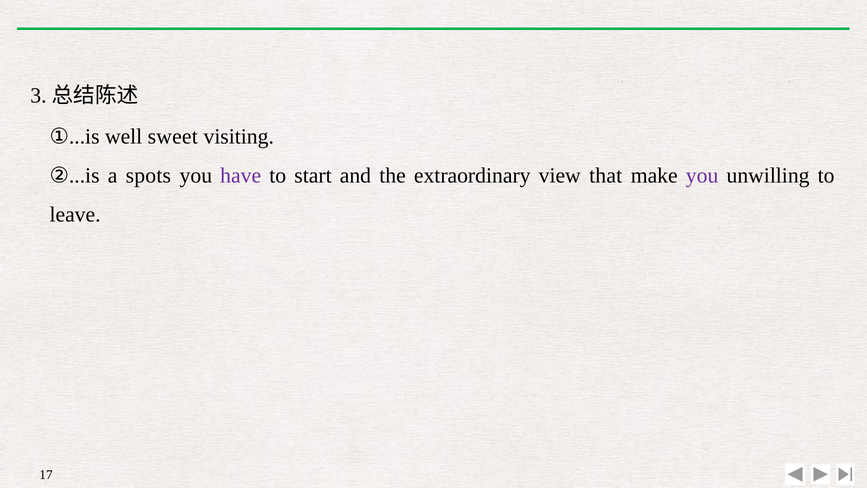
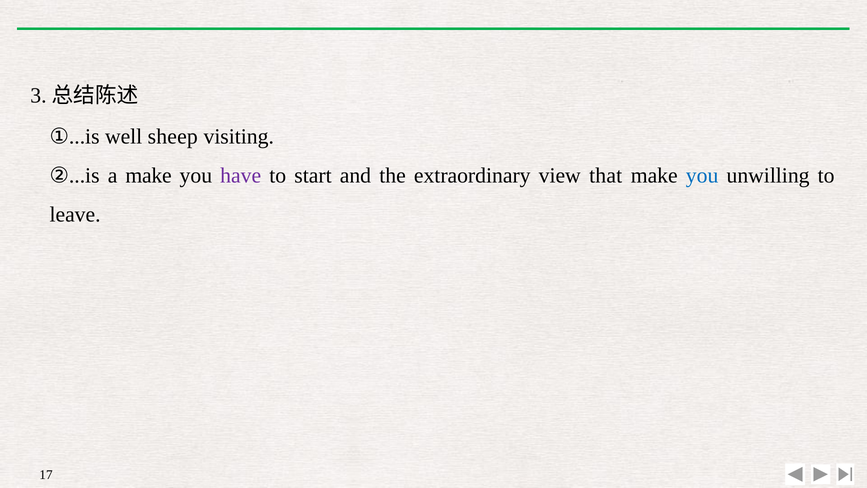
sweet: sweet -> sheep
a spots: spots -> make
you at (702, 175) colour: purple -> blue
